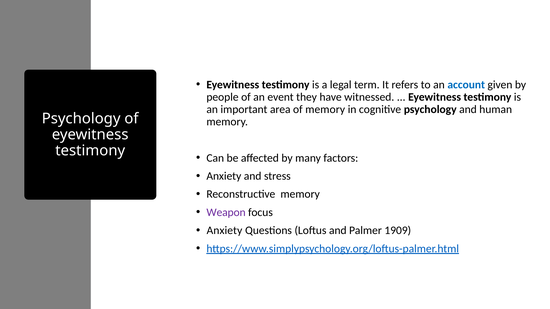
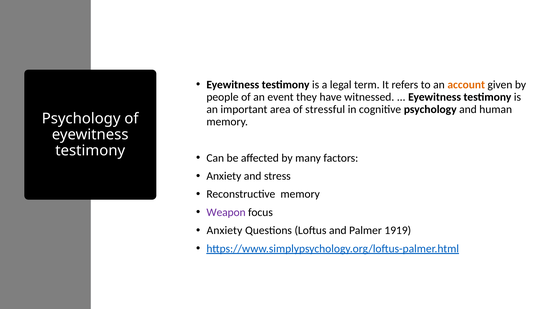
account colour: blue -> orange
of memory: memory -> stressful
1909: 1909 -> 1919
